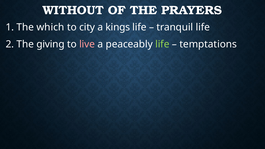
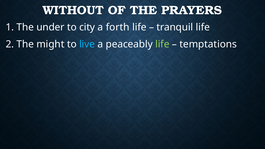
which: which -> under
kings: kings -> forth
giving: giving -> might
live colour: pink -> light blue
